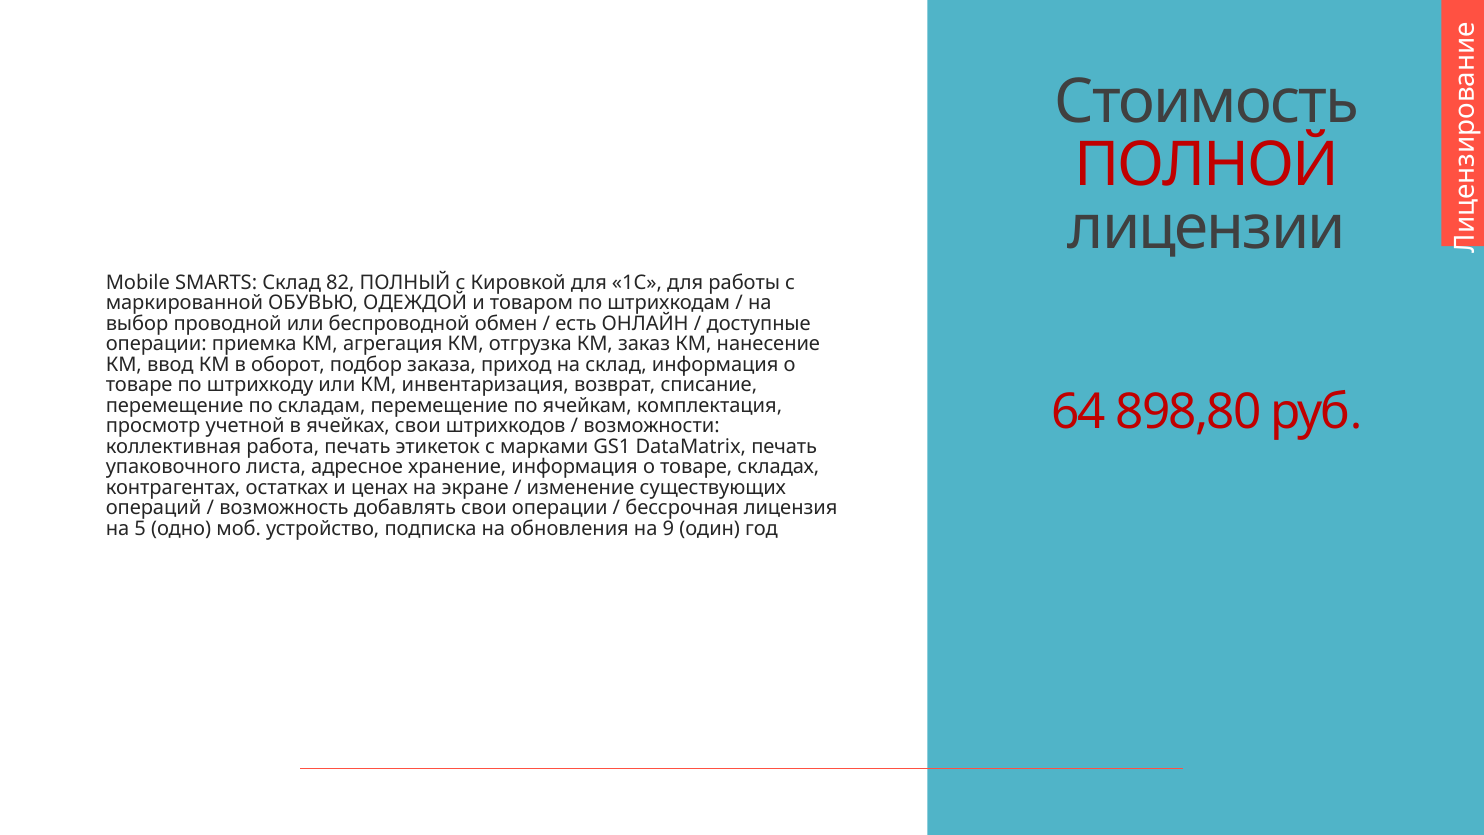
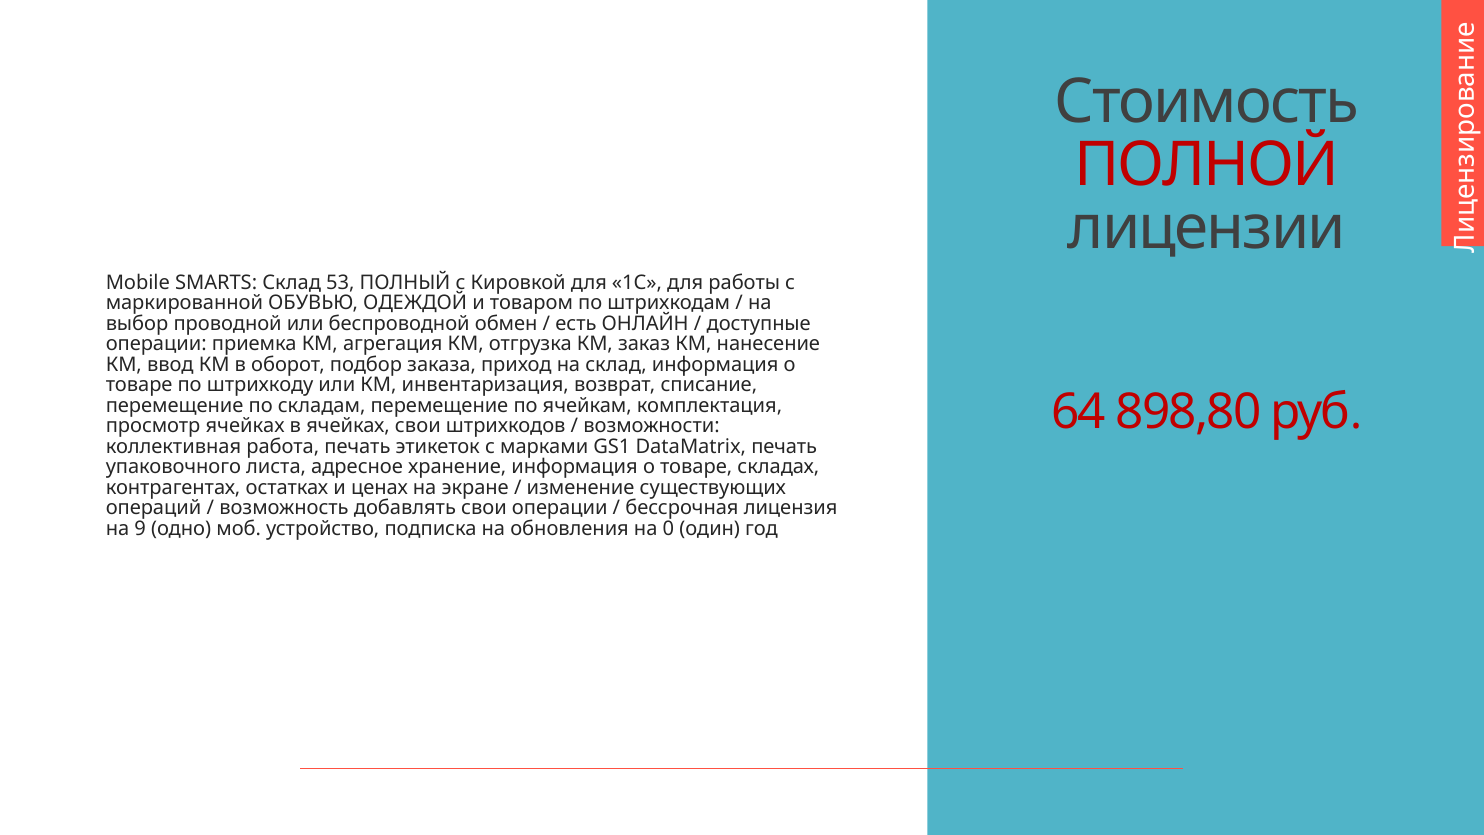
82: 82 -> 53
просмотр учетной: учетной -> ячейках
5: 5 -> 9
9: 9 -> 0
